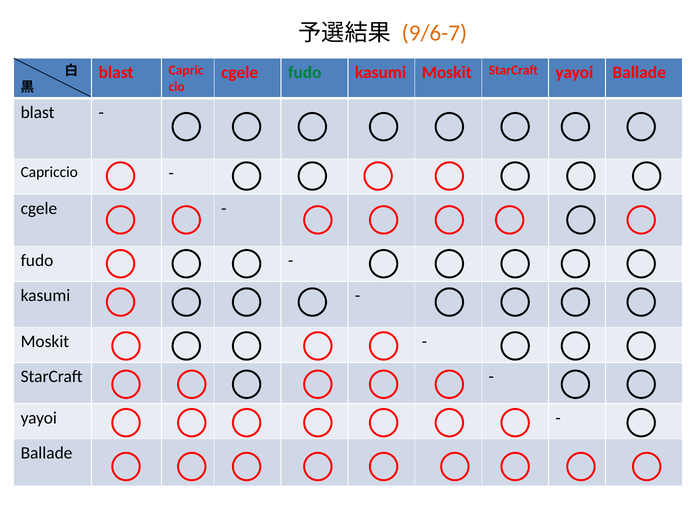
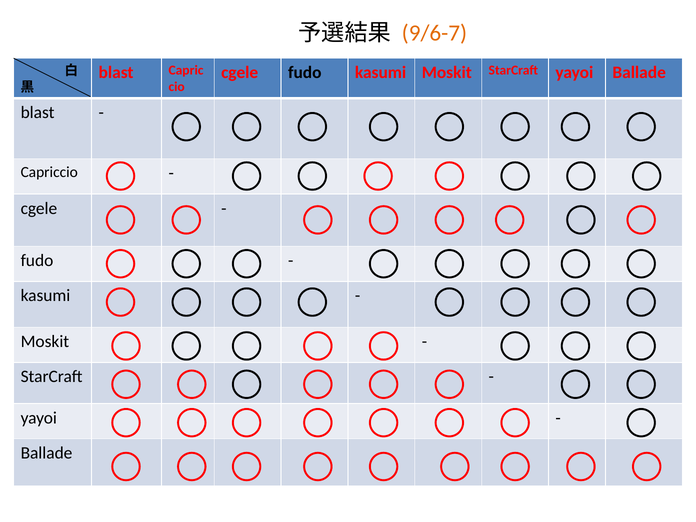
fudo at (305, 73) colour: green -> black
